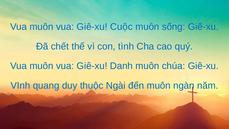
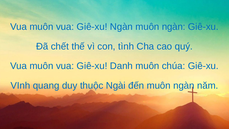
Giê-xu Cuộc: Cuộc -> Ngàn
sống at (174, 27): sống -> ngàn
